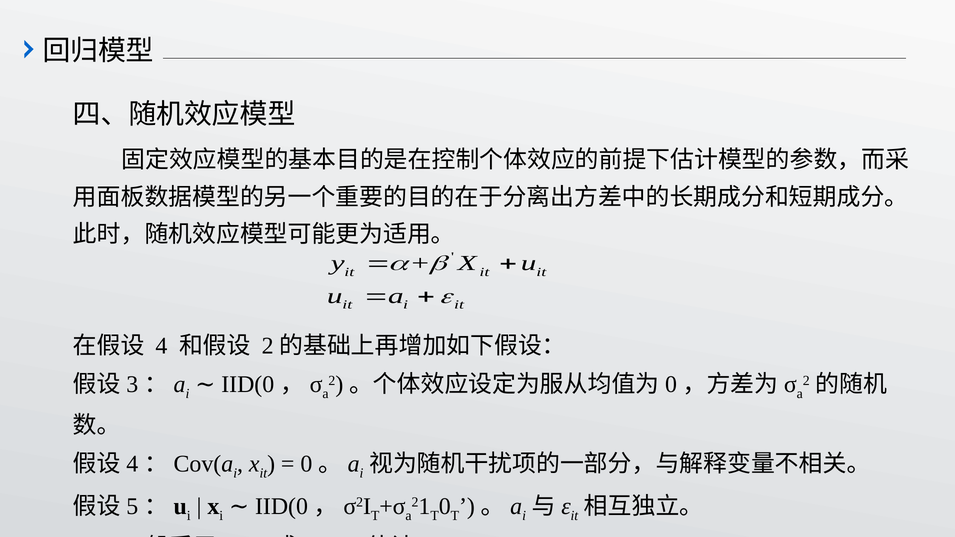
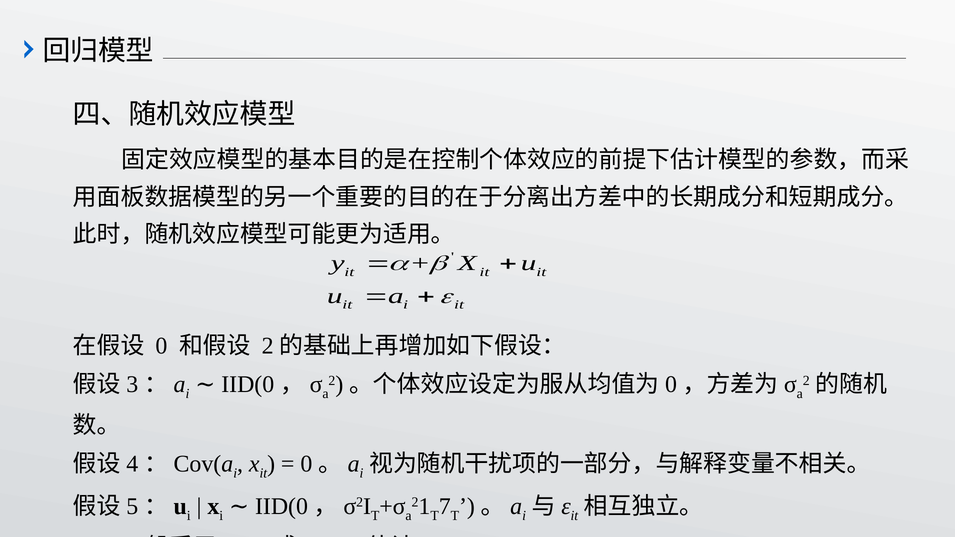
4: 4 -> 0
0: 0 -> 7
